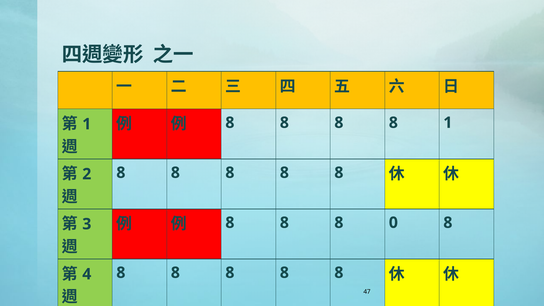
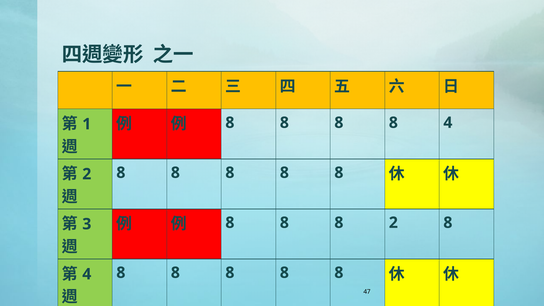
8 1: 1 -> 4
8 0: 0 -> 2
